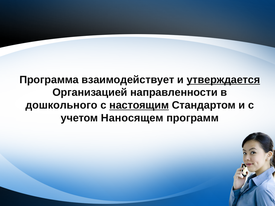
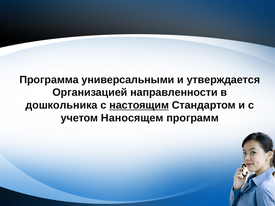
взаимодействует: взаимодействует -> универсальными
утверждается underline: present -> none
дошкольного: дошкольного -> дошкольника
